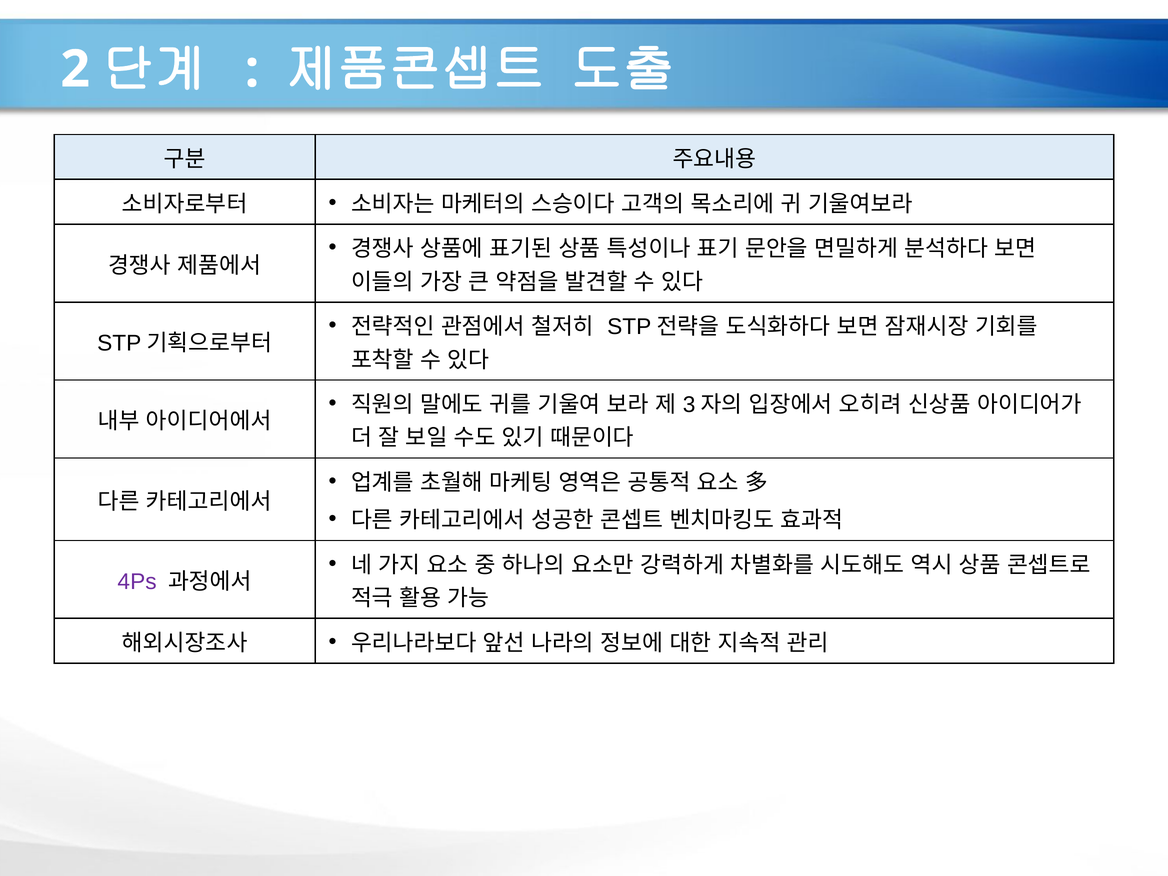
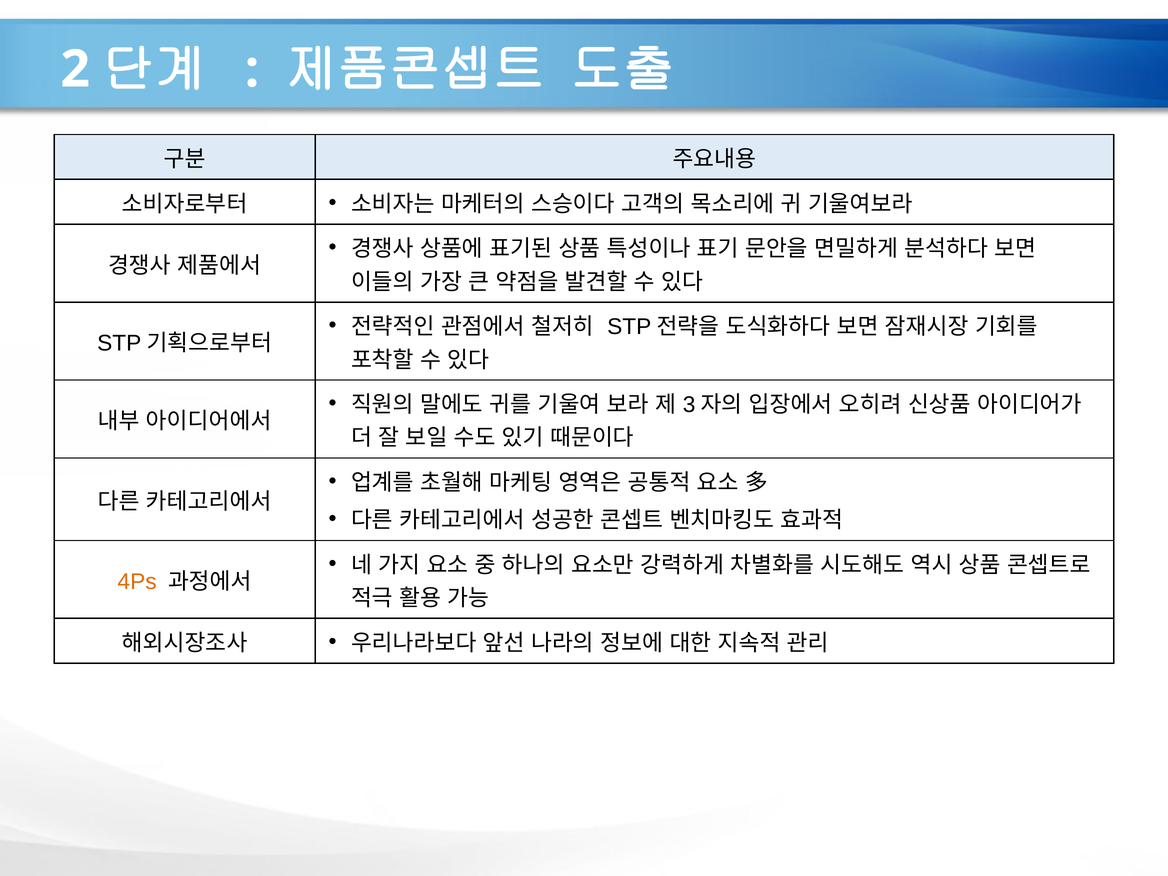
4Ps colour: purple -> orange
